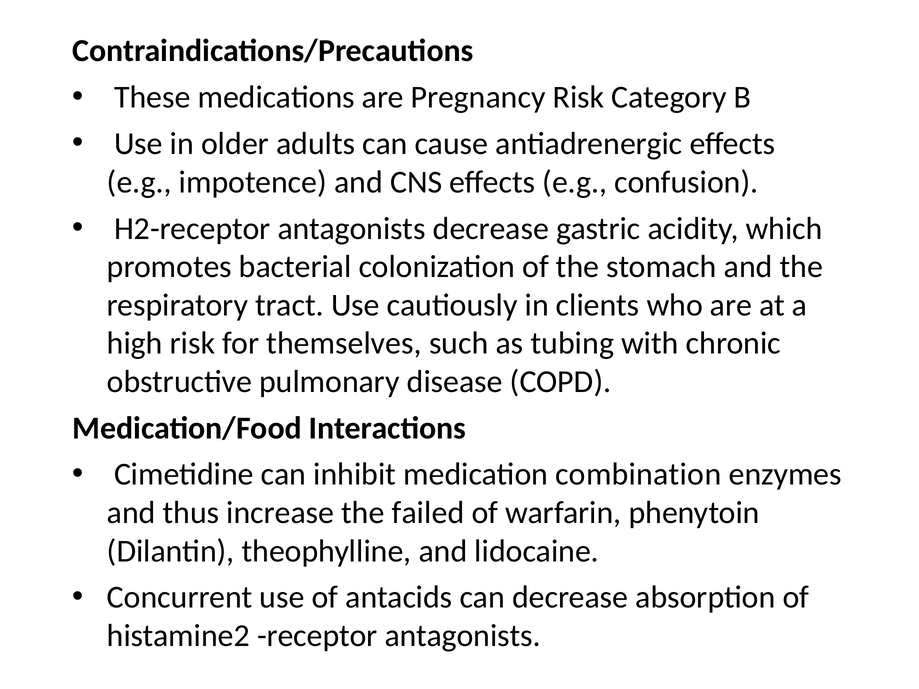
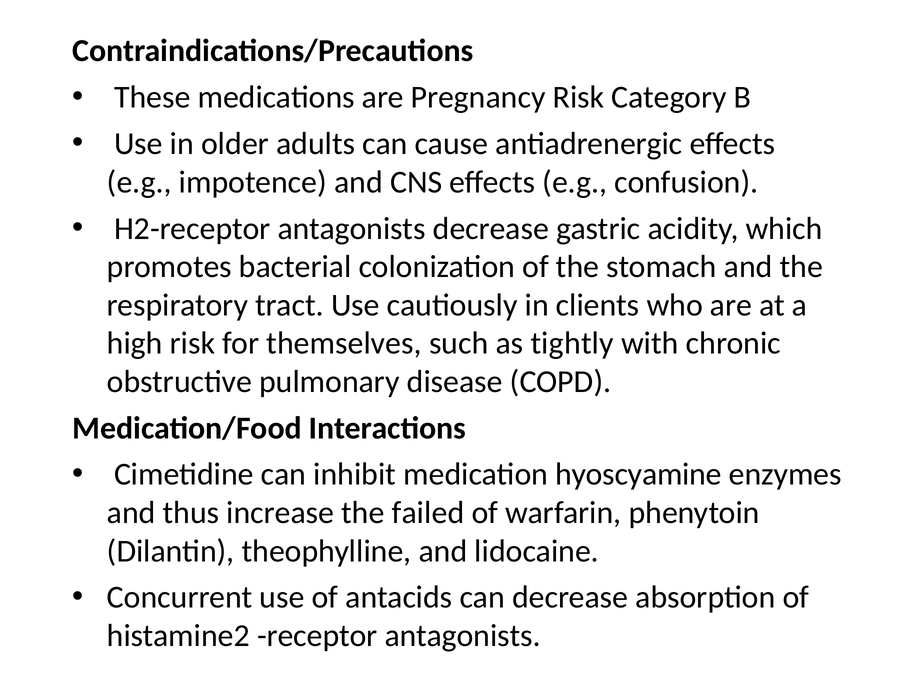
tubing: tubing -> tightly
combination: combination -> hyoscyamine
